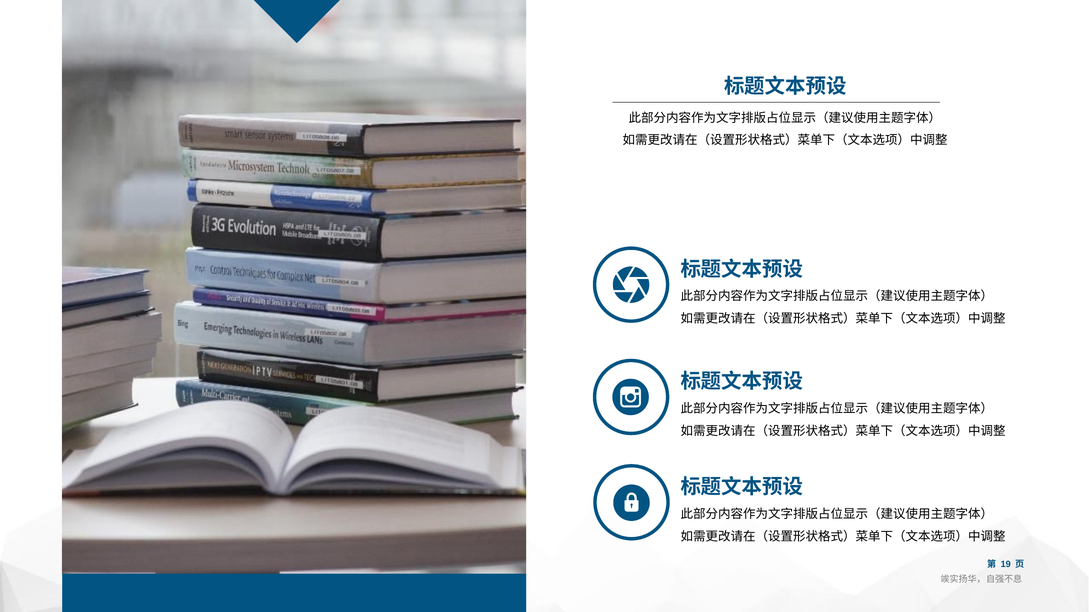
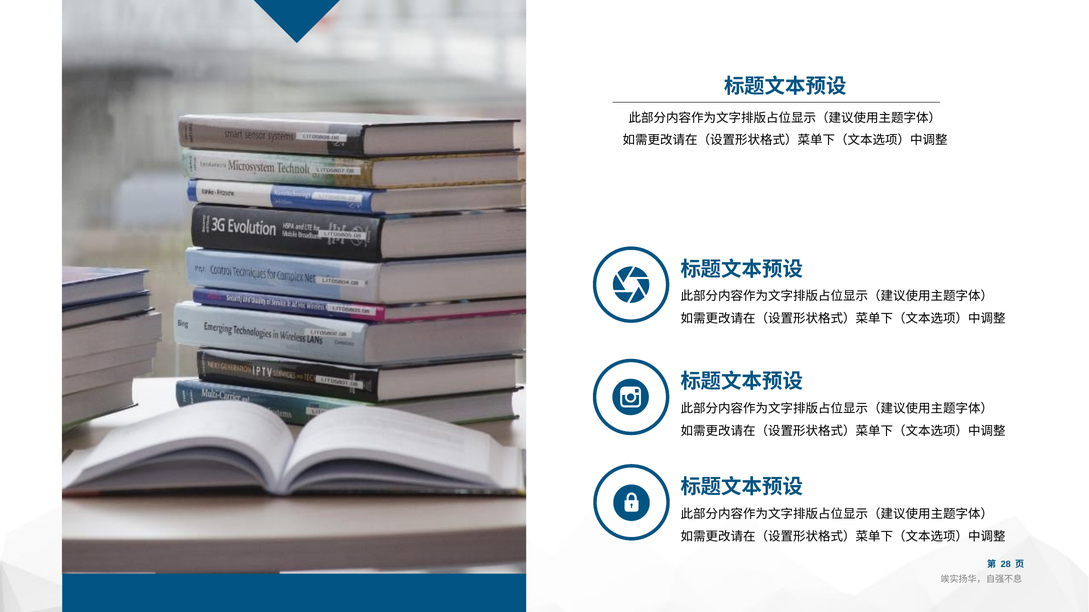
19: 19 -> 28
